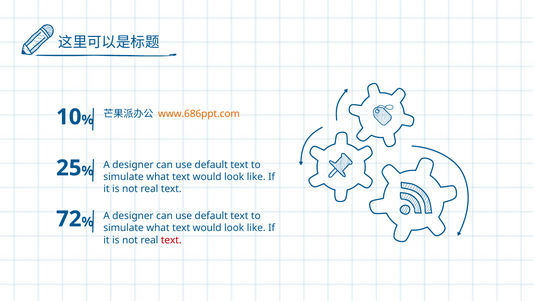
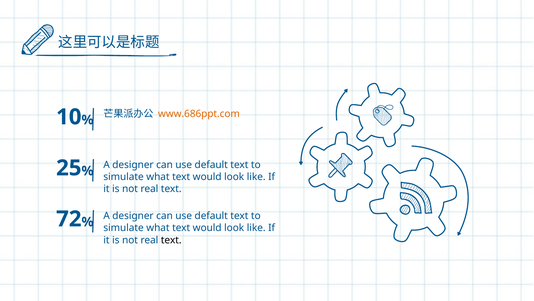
text at (171, 240) colour: red -> black
